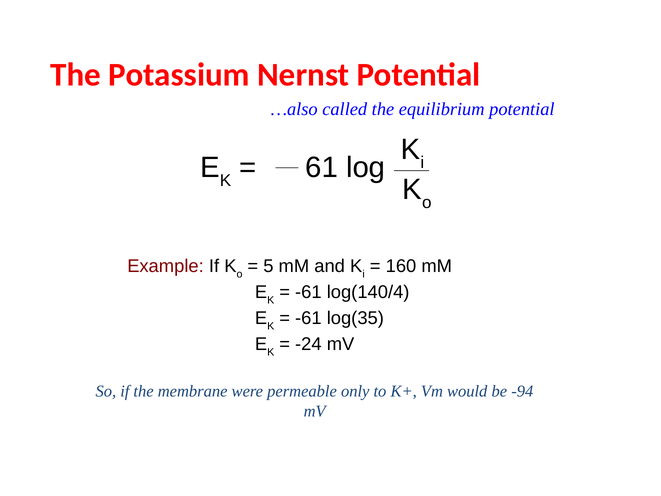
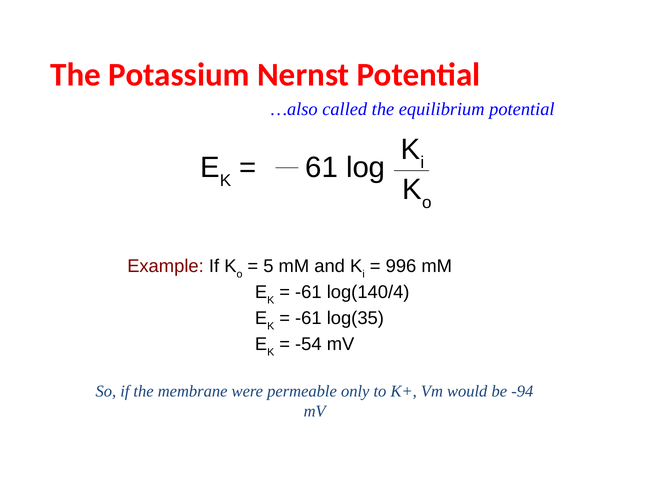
160: 160 -> 996
-24: -24 -> -54
